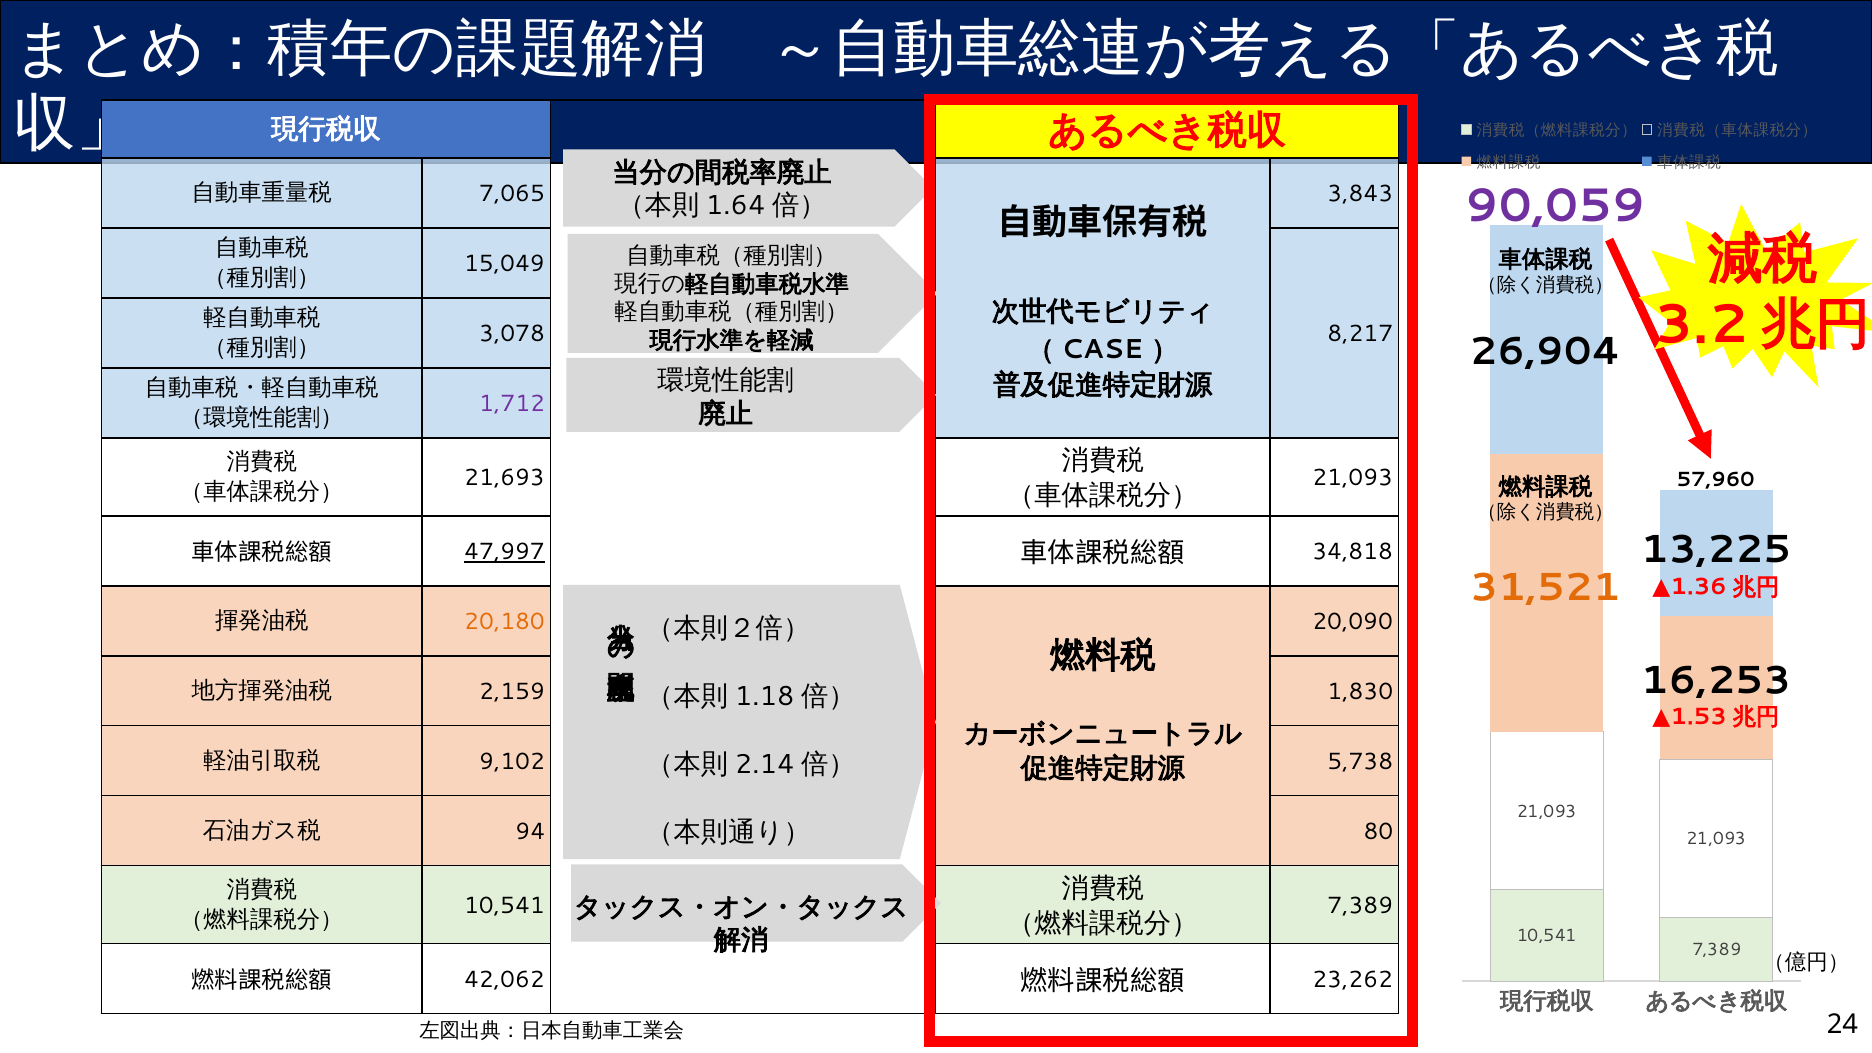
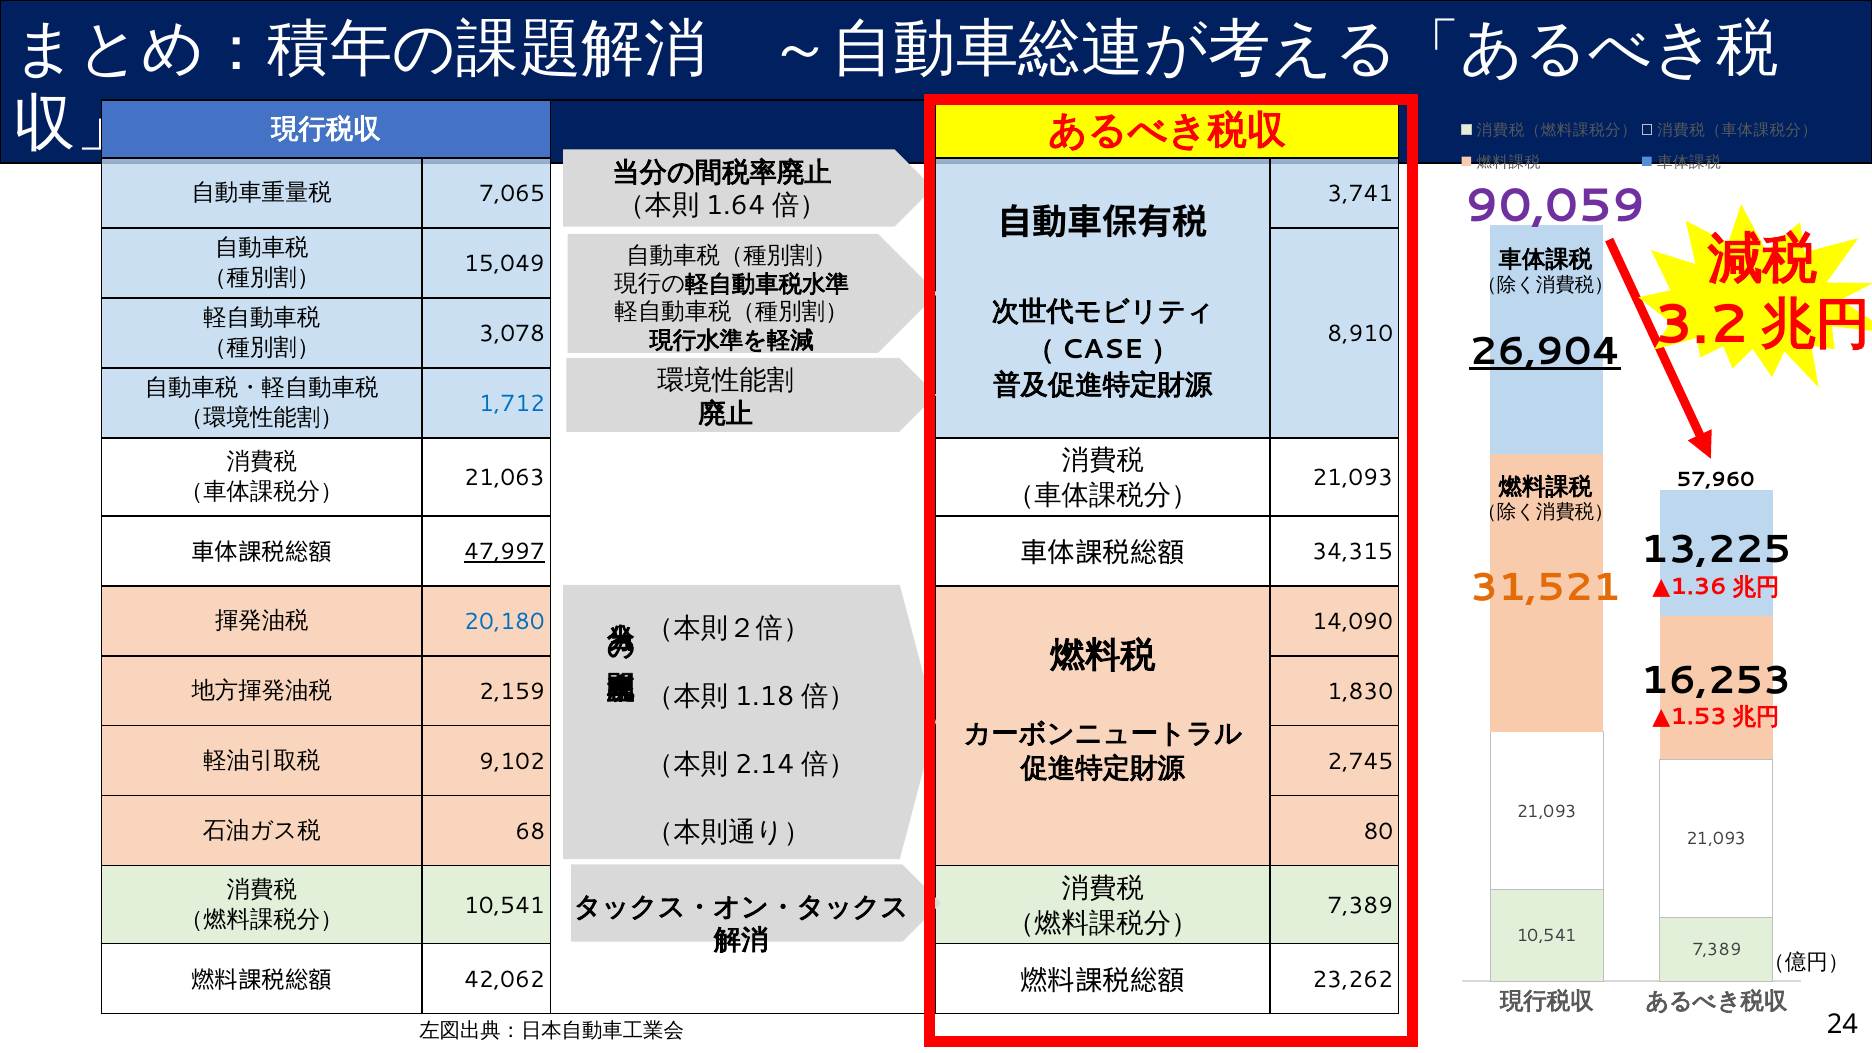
3,843: 3,843 -> 3,741
8,217: 8,217 -> 8,910
26,904 underline: none -> present
1,712 colour: purple -> blue
21,693: 21,693 -> 21,063
34,818: 34,818 -> 34,315
20,180 colour: orange -> blue
20,090: 20,090 -> 14,090
5,738: 5,738 -> 2,745
94: 94 -> 68
